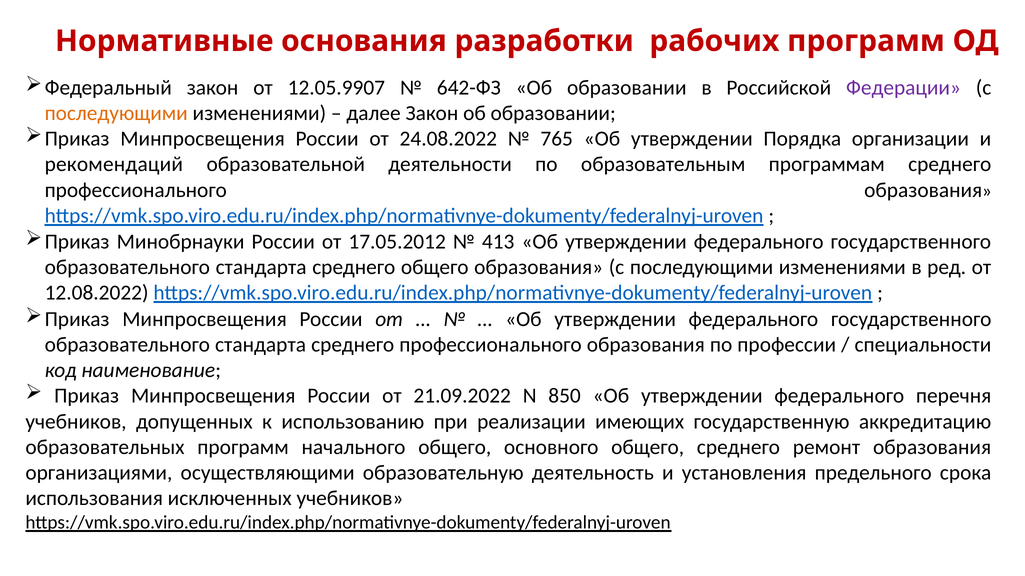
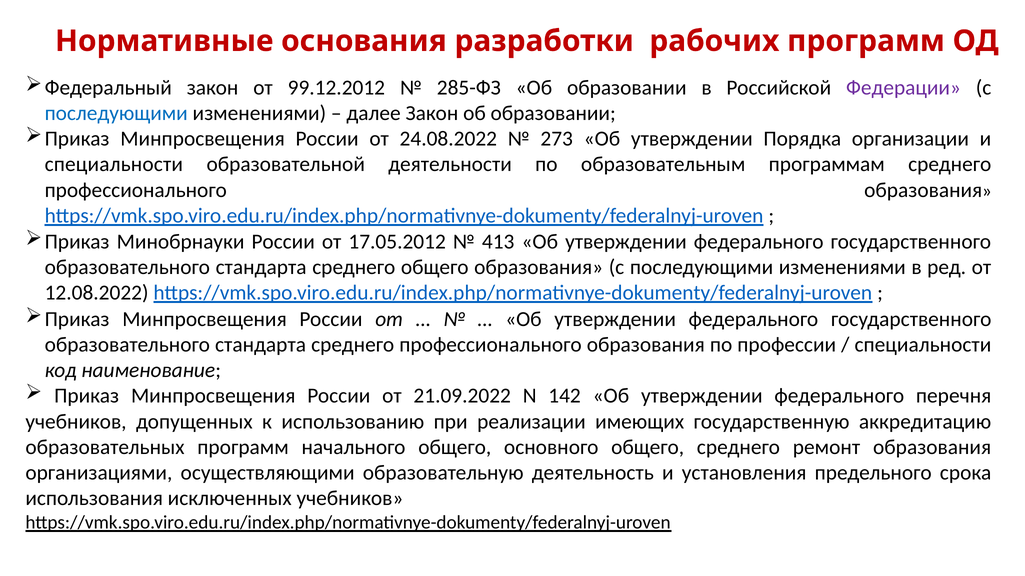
12.05.9907: 12.05.9907 -> 99.12.2012
642-ФЗ: 642-ФЗ -> 285-ФЗ
последующими at (116, 113) colour: orange -> blue
765: 765 -> 273
рекомендаций at (114, 165): рекомендаций -> специальности
850: 850 -> 142
